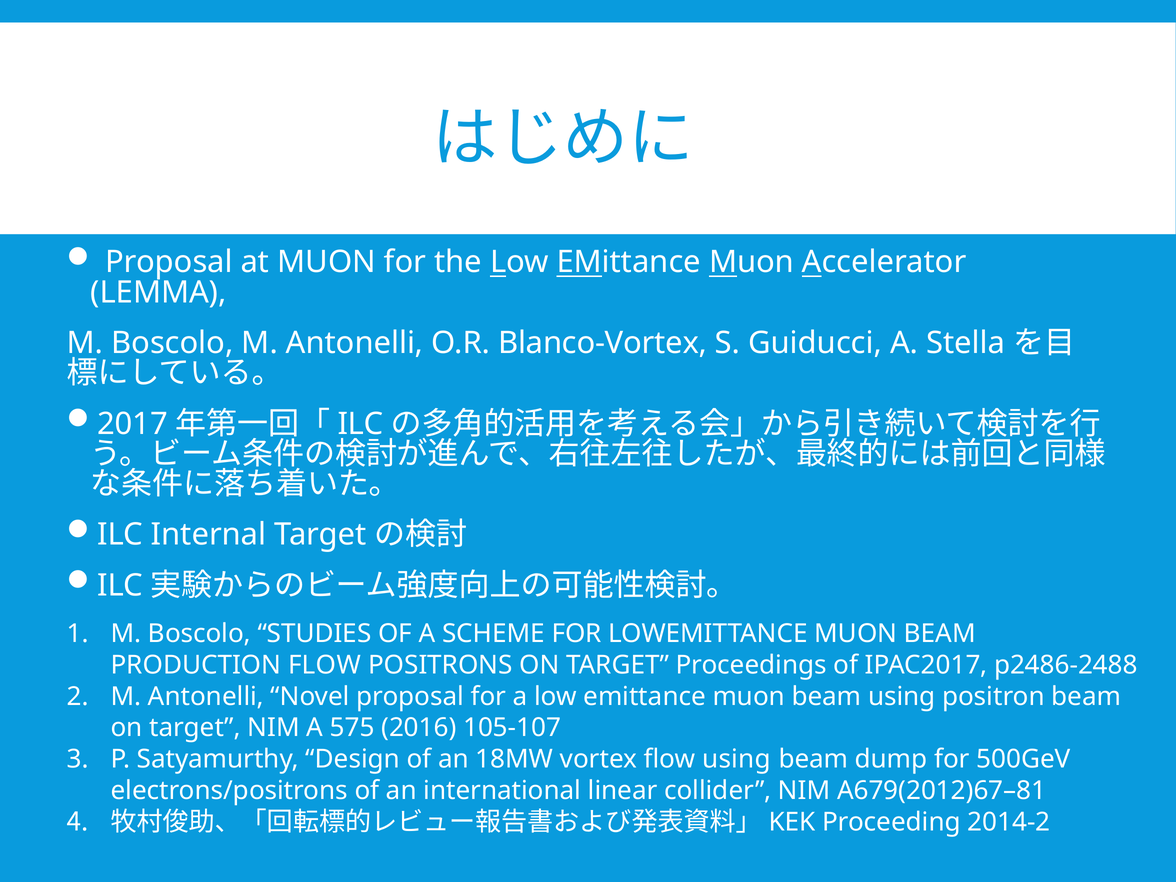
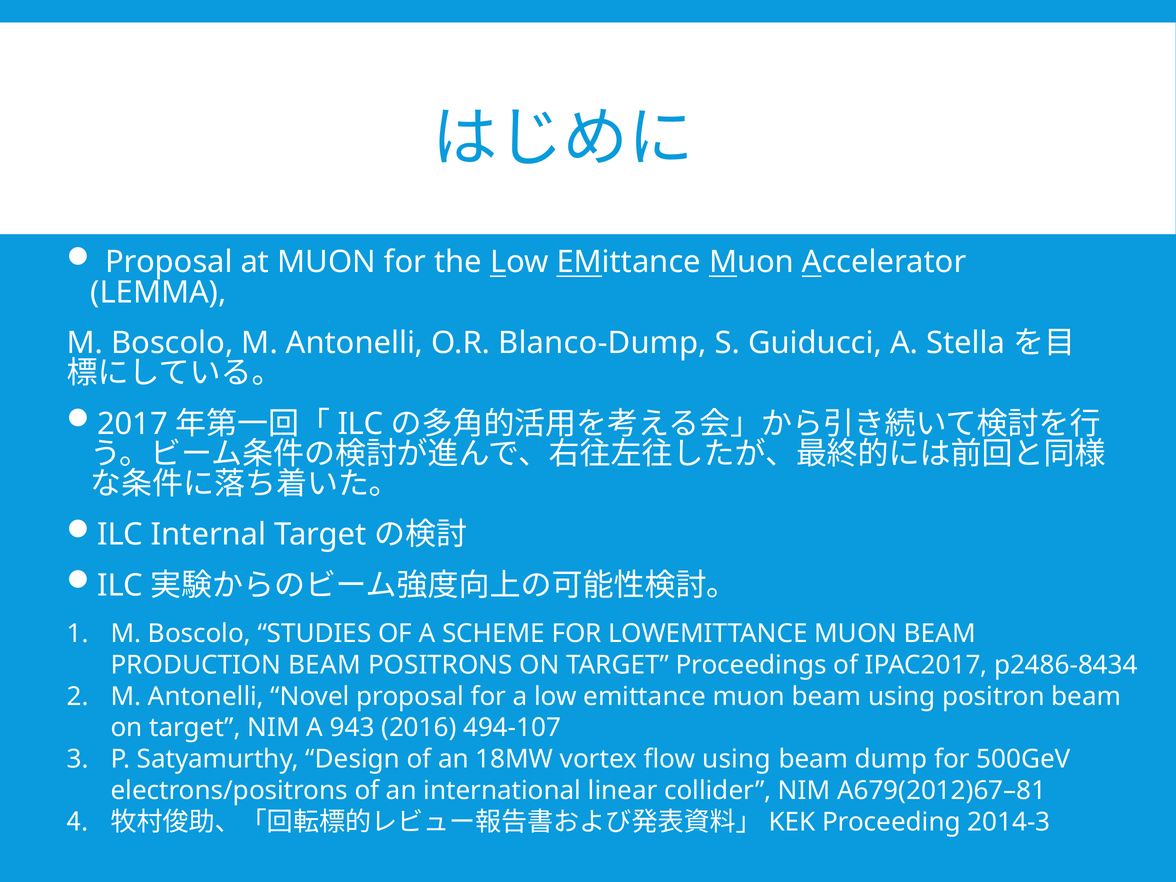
Blanco-Vortex: Blanco-Vortex -> Blanco-Dump
PRODUCTION FLOW: FLOW -> BEAM
p2486-2488: p2486-2488 -> p2486-8434
575: 575 -> 943
105-107: 105-107 -> 494-107
2014-2: 2014-2 -> 2014-3
